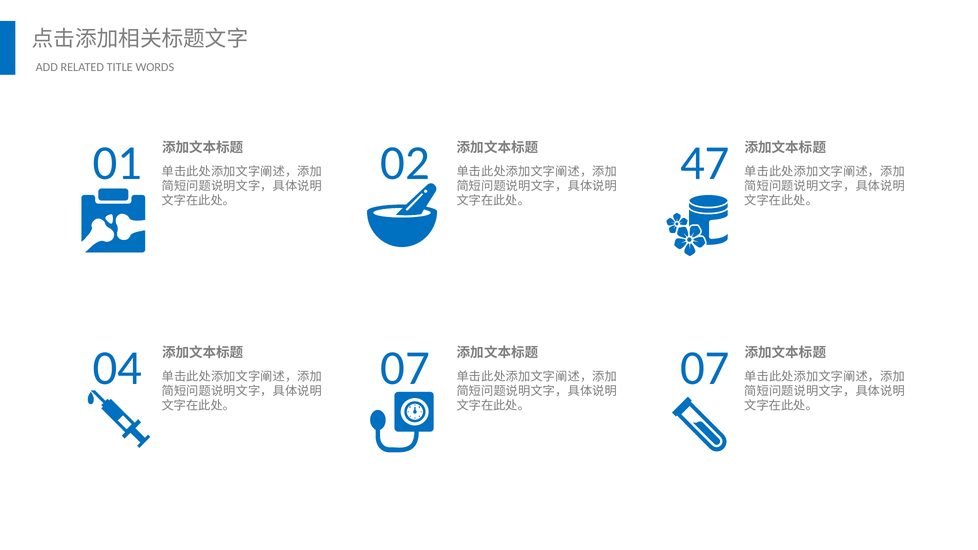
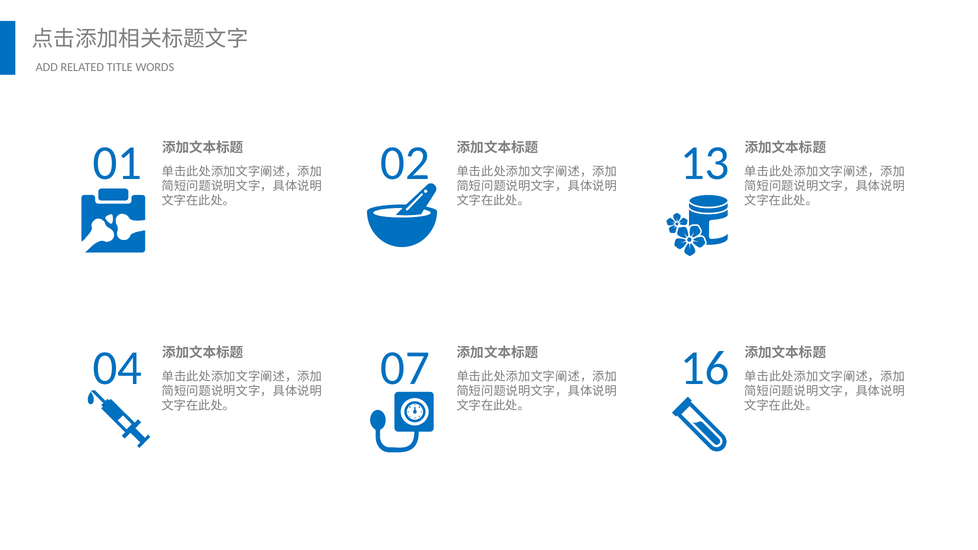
47: 47 -> 13
07 at (705, 368): 07 -> 16
